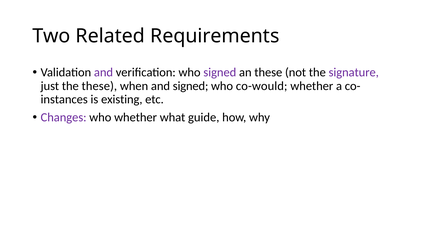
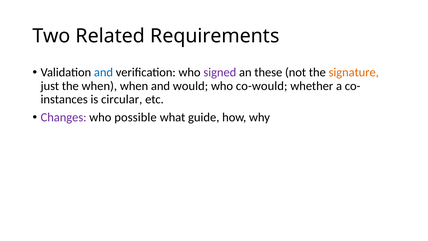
and at (104, 72) colour: purple -> blue
signature colour: purple -> orange
the these: these -> when
and signed: signed -> would
existing: existing -> circular
who whether: whether -> possible
